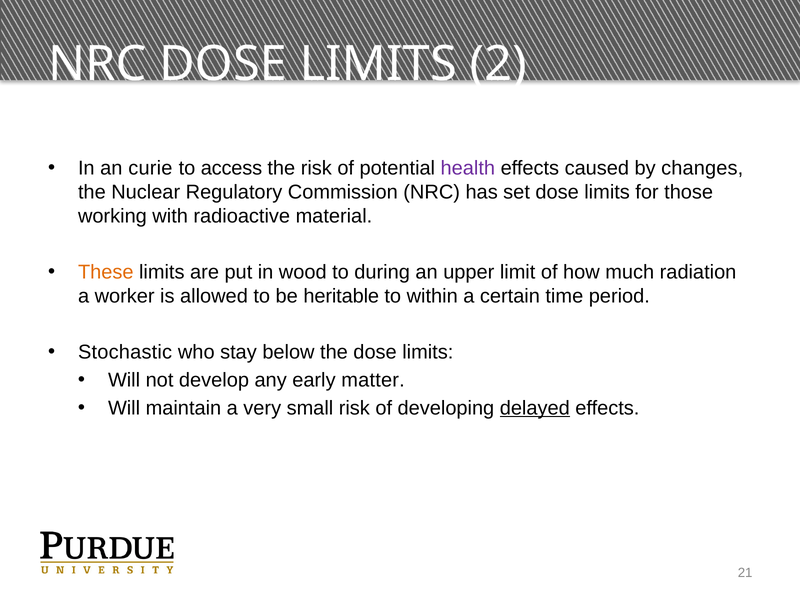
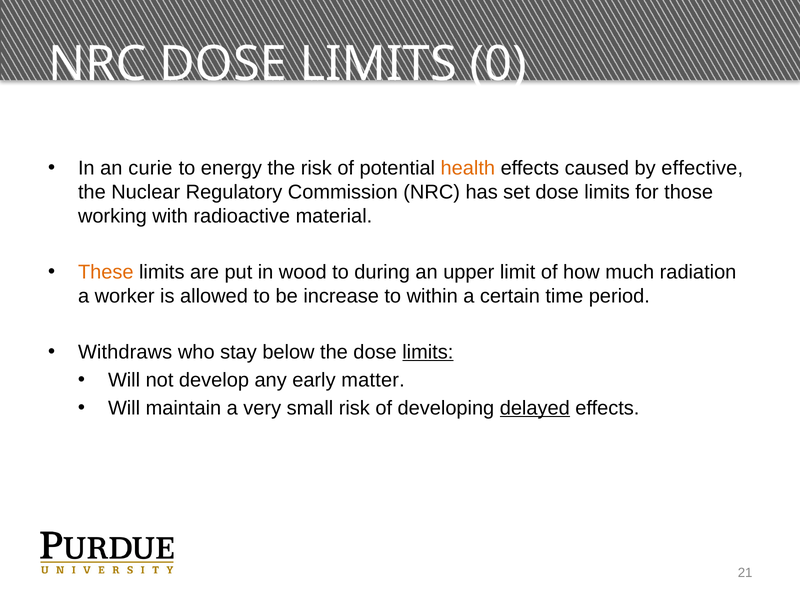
2: 2 -> 0
access: access -> energy
health colour: purple -> orange
changes: changes -> effective
heritable: heritable -> increase
Stochastic: Stochastic -> Withdraws
limits at (428, 352) underline: none -> present
